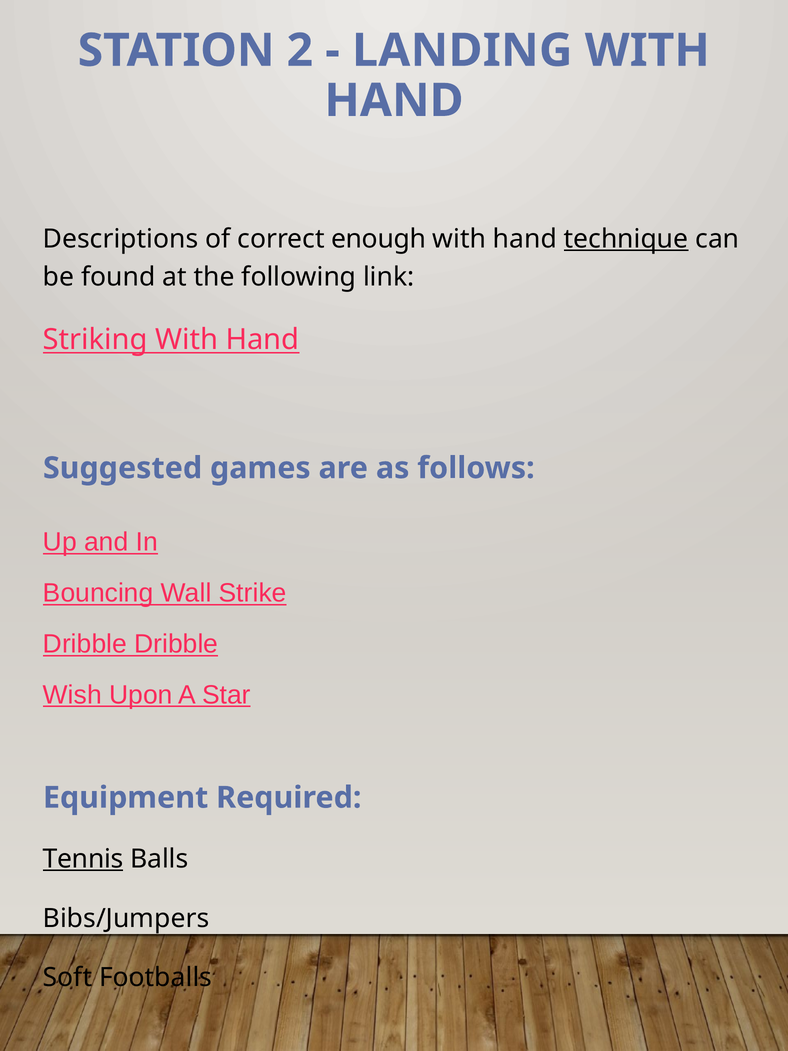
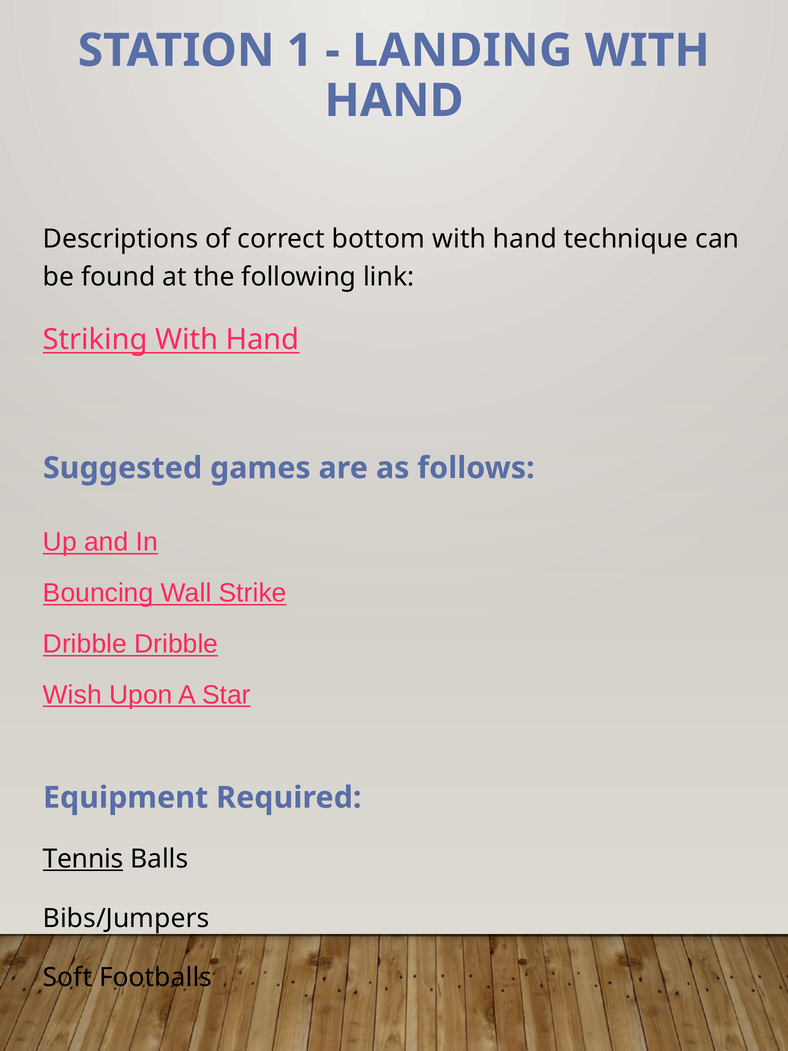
2: 2 -> 1
enough: enough -> bottom
technique underline: present -> none
